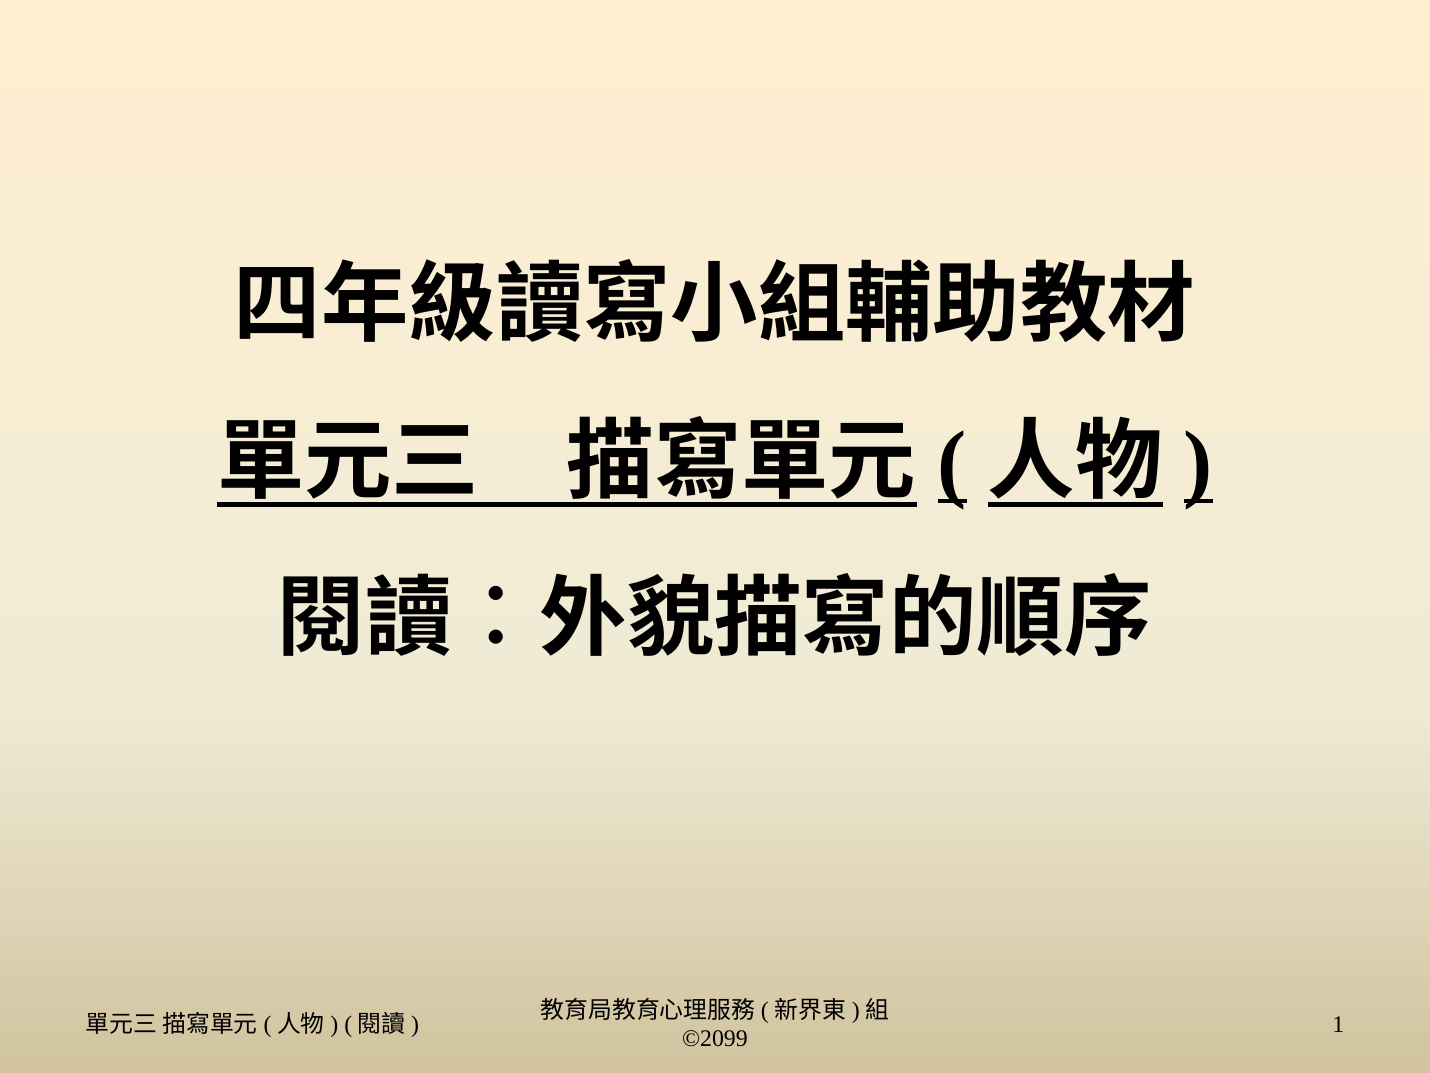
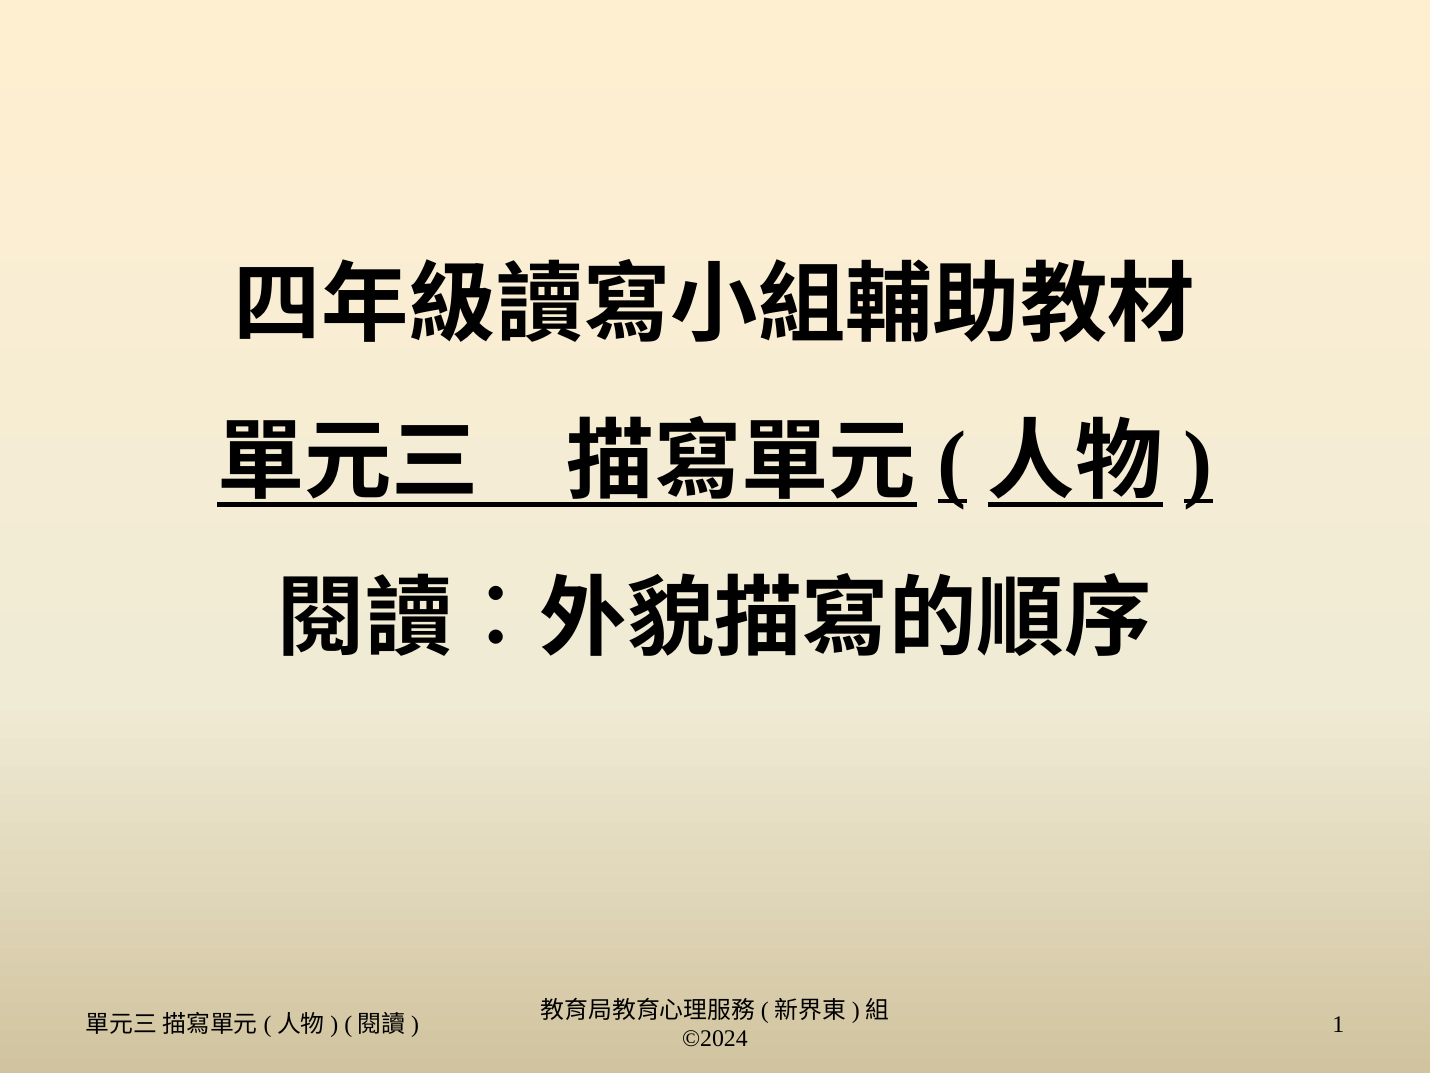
©2099: ©2099 -> ©2024
